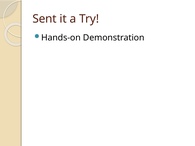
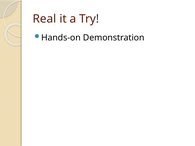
Sent: Sent -> Real
